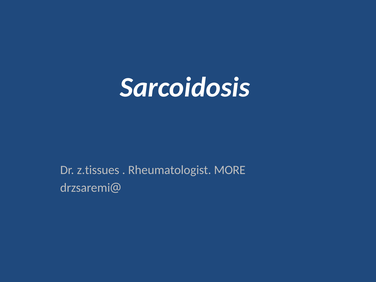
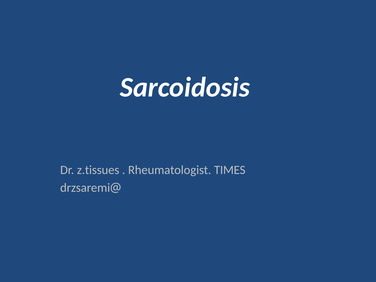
MORE: MORE -> TIMES
